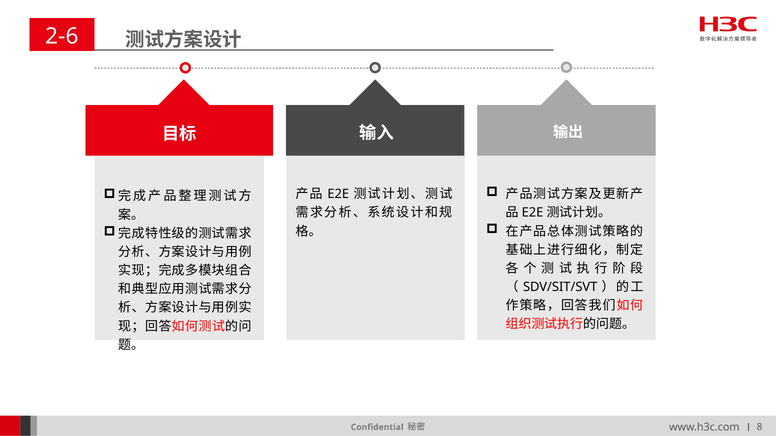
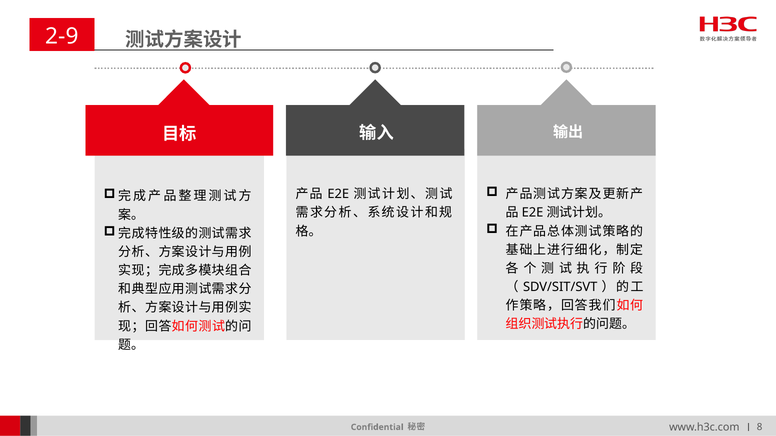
2-6: 2-6 -> 2-9
